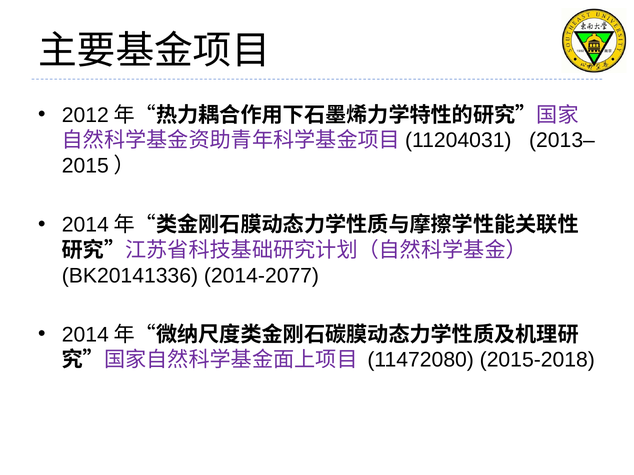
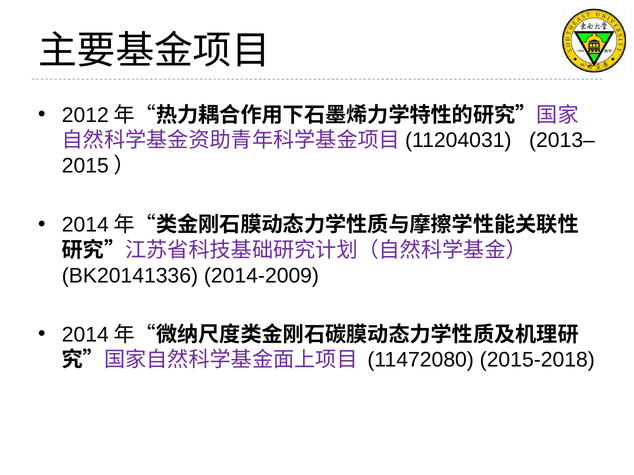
2014-2077: 2014-2077 -> 2014-2009
